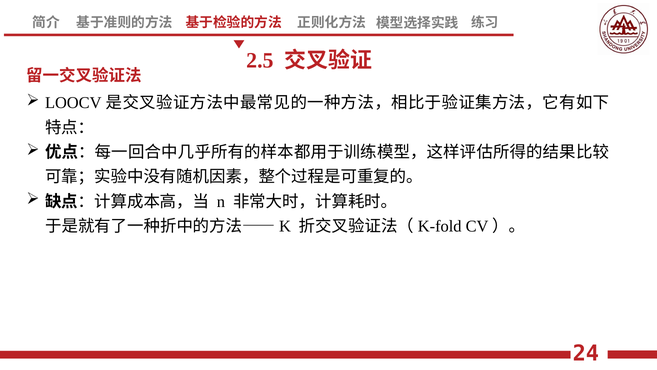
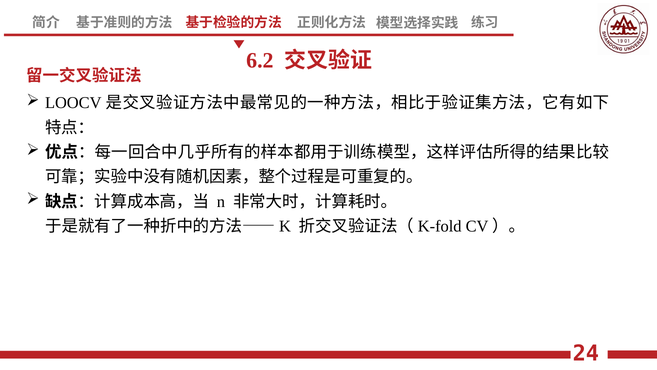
2.5: 2.5 -> 6.2
